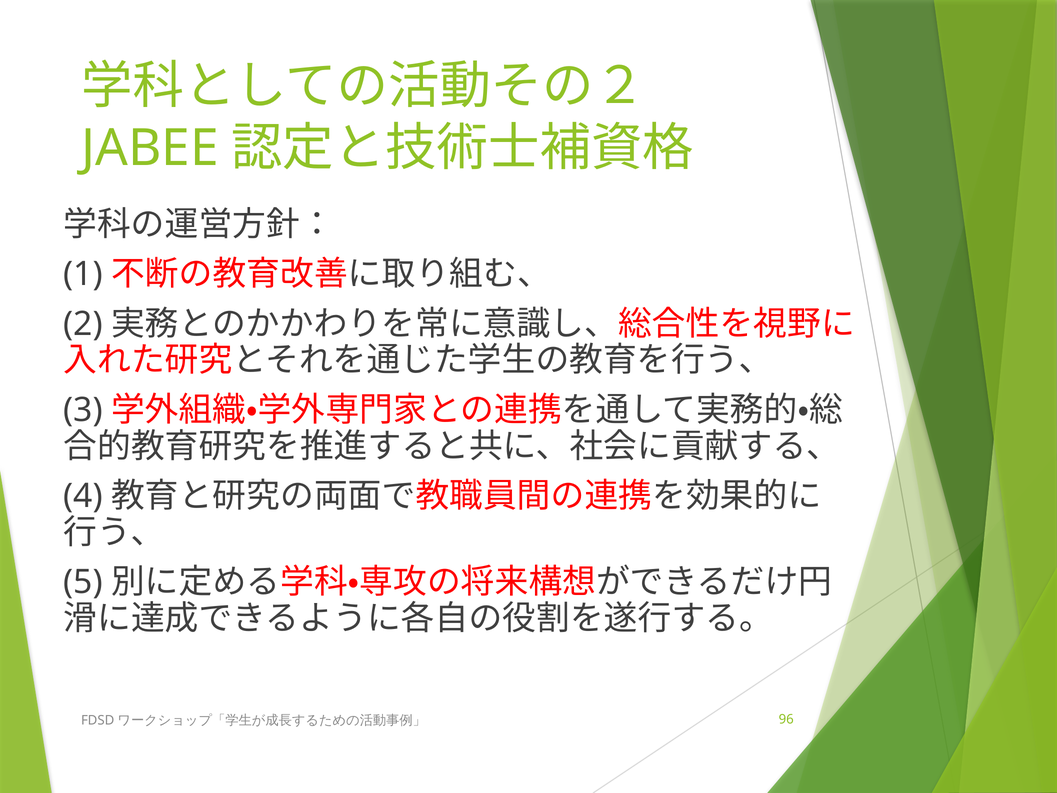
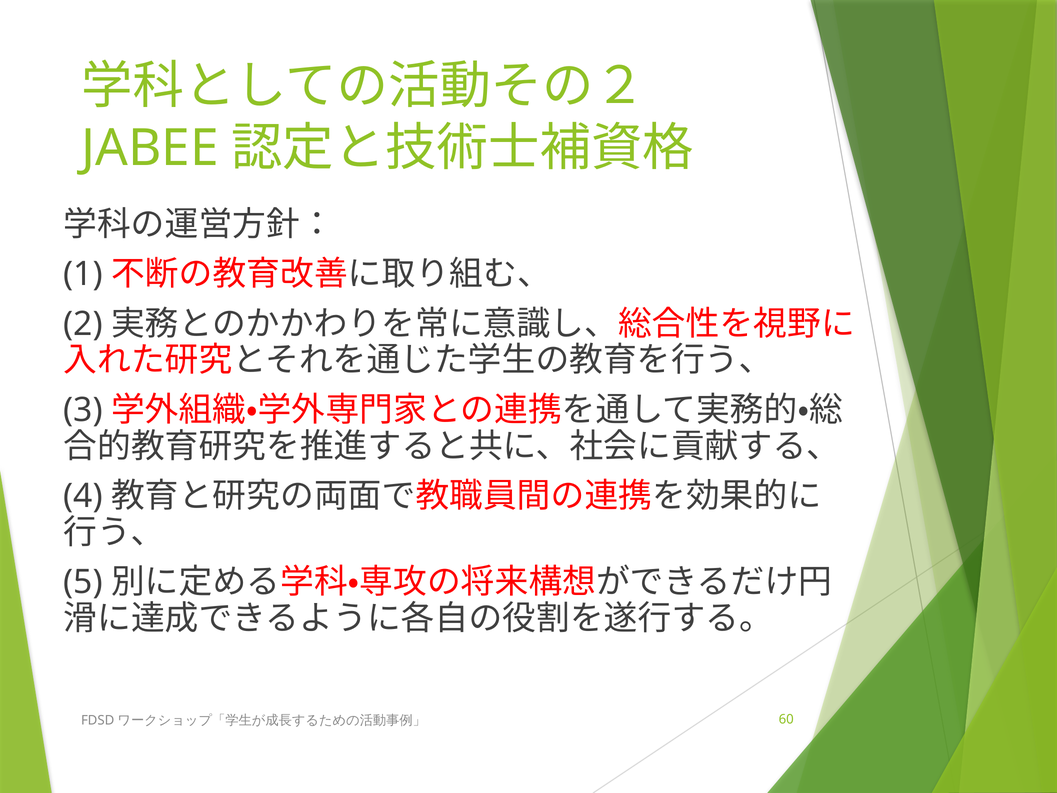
96: 96 -> 60
